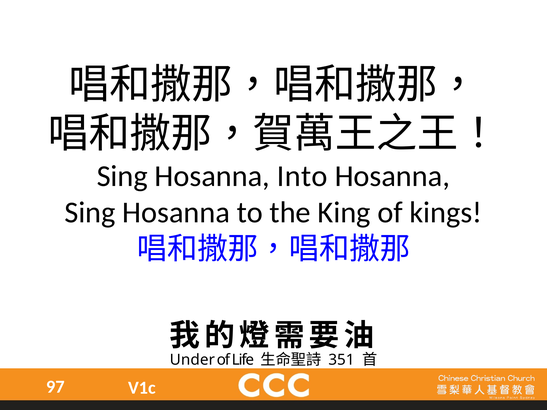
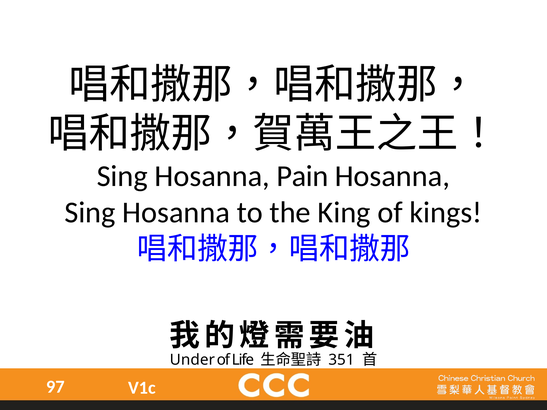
Into: Into -> Pain
